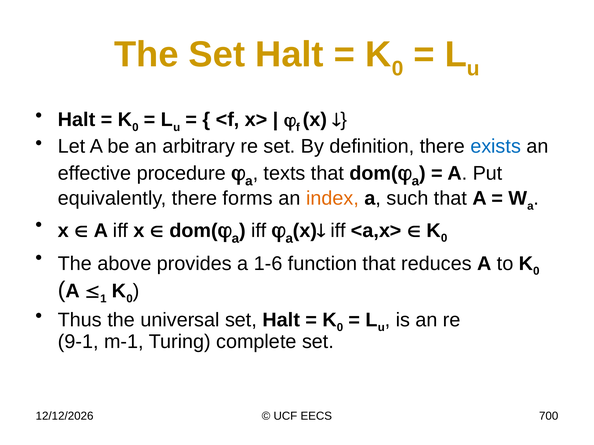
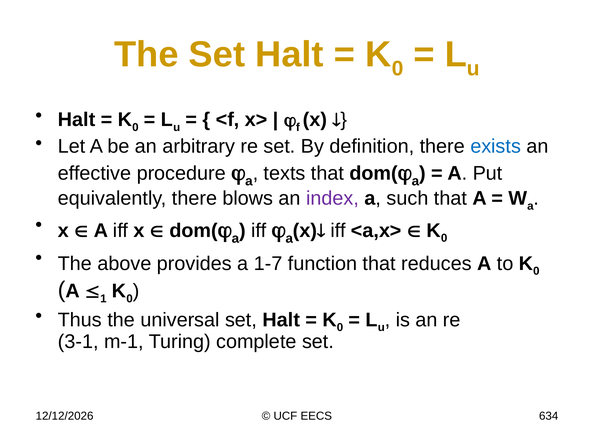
forms: forms -> blows
index colour: orange -> purple
1-6: 1-6 -> 1-7
9-1: 9-1 -> 3-1
700: 700 -> 634
